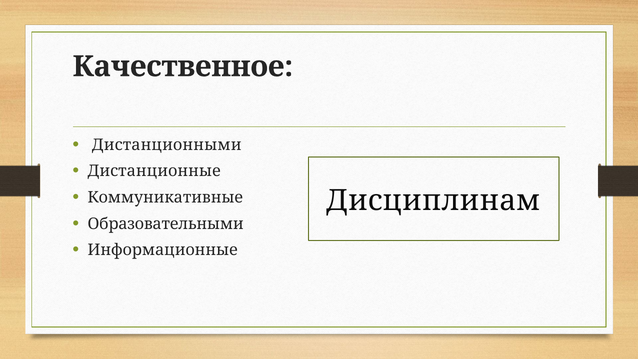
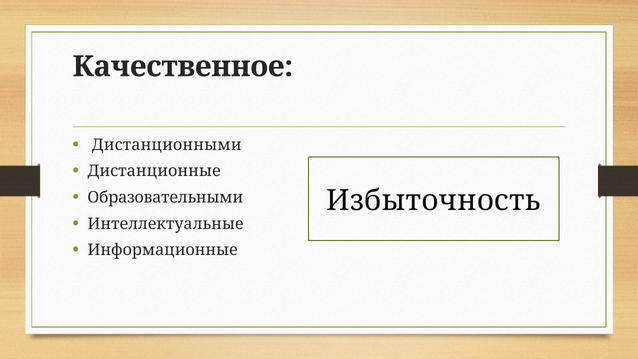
Коммуникативные: Коммуникативные -> Образовательными
Дисциплинам: Дисциплинам -> Избыточность
Образовательными: Образовательными -> Интеллектуальные
